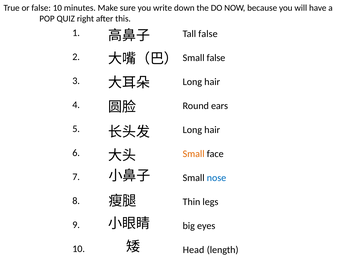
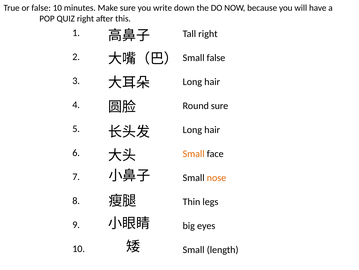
Tall false: false -> right
Round ears: ears -> sure
nose colour: blue -> orange
Head at (194, 249): Head -> Small
